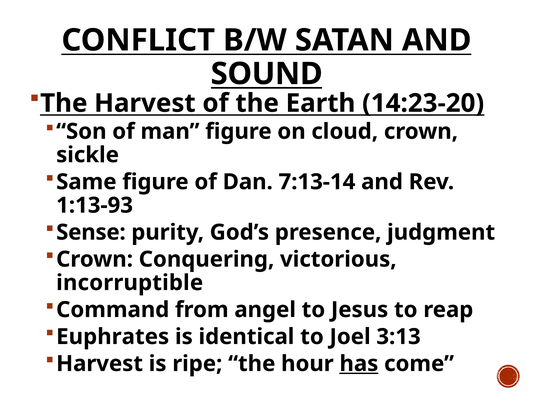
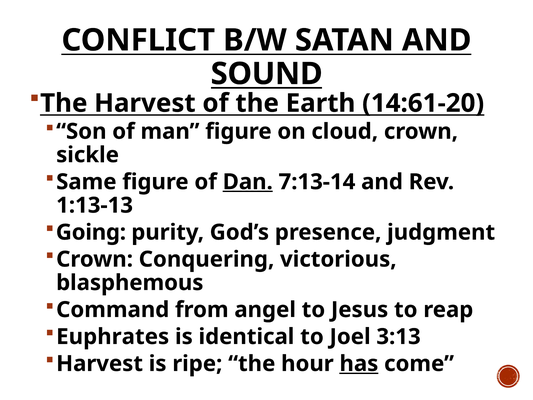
14:23-20: 14:23-20 -> 14:61-20
Dan underline: none -> present
1:13-93: 1:13-93 -> 1:13-13
Sense: Sense -> Going
incorruptible: incorruptible -> blasphemous
